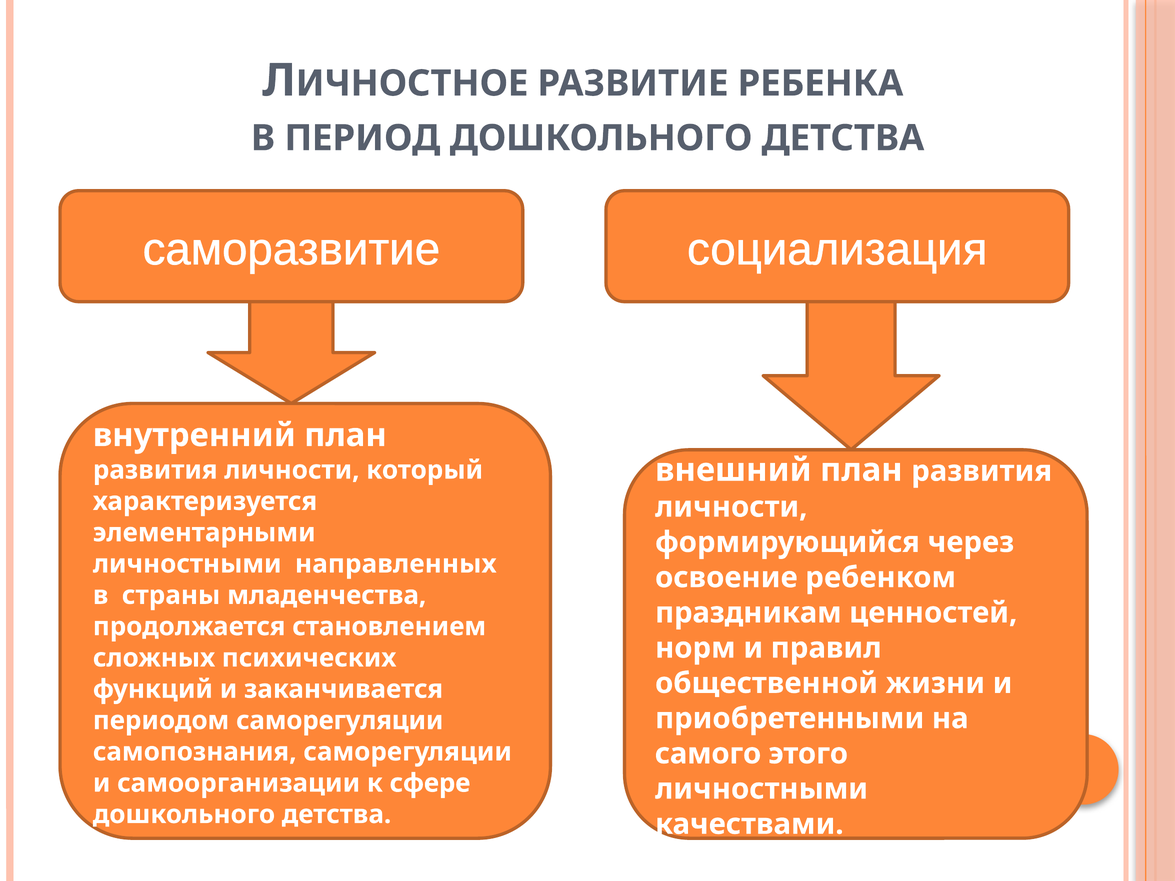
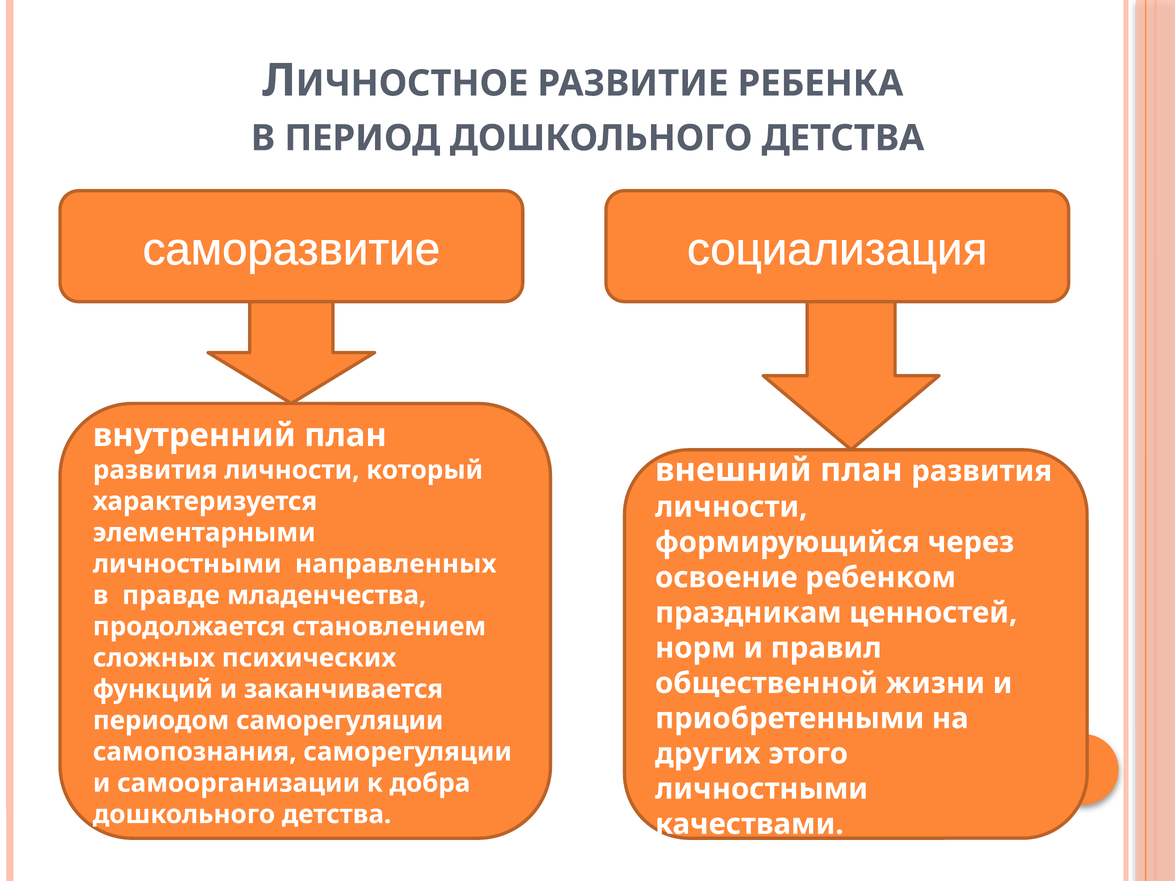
страны: страны -> правде
самого: самого -> других
сфере: сфере -> добра
